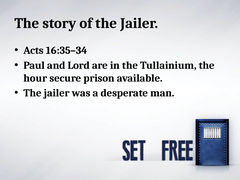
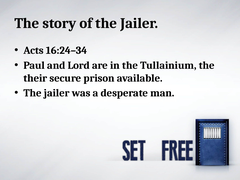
16:35–34: 16:35–34 -> 16:24–34
hour: hour -> their
